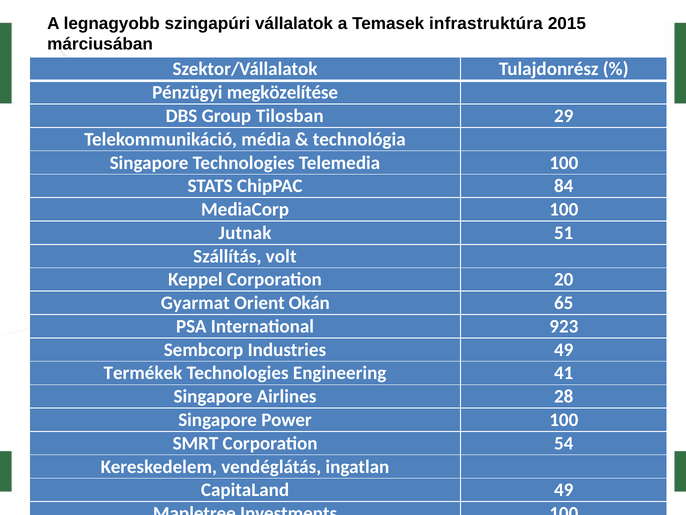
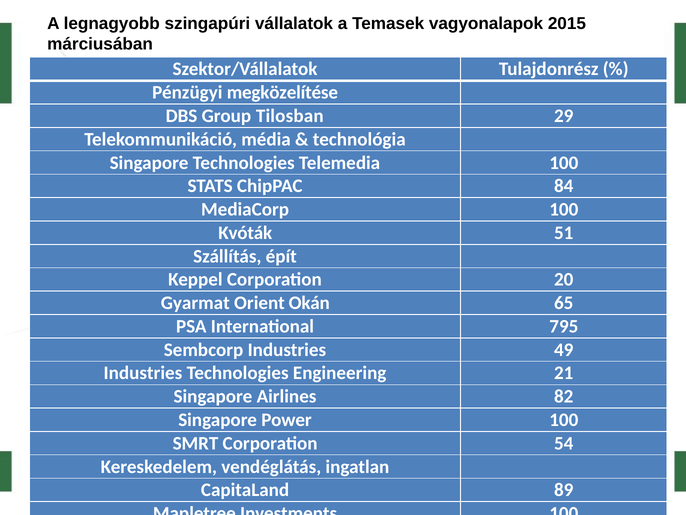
infrastruktúra: infrastruktúra -> vagyonalapok
Jutnak: Jutnak -> Kvóták
volt: volt -> épít
923: 923 -> 795
Termékek at (143, 373): Termékek -> Industries
41: 41 -> 21
28: 28 -> 82
CapitaLand 49: 49 -> 89
